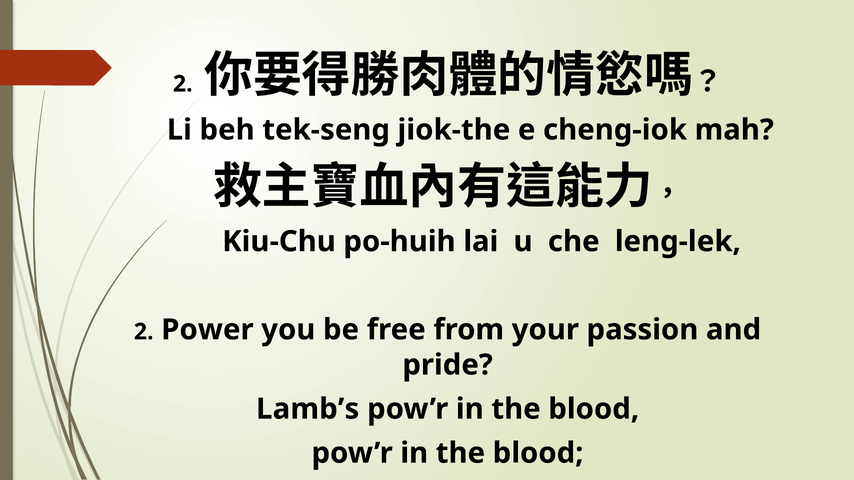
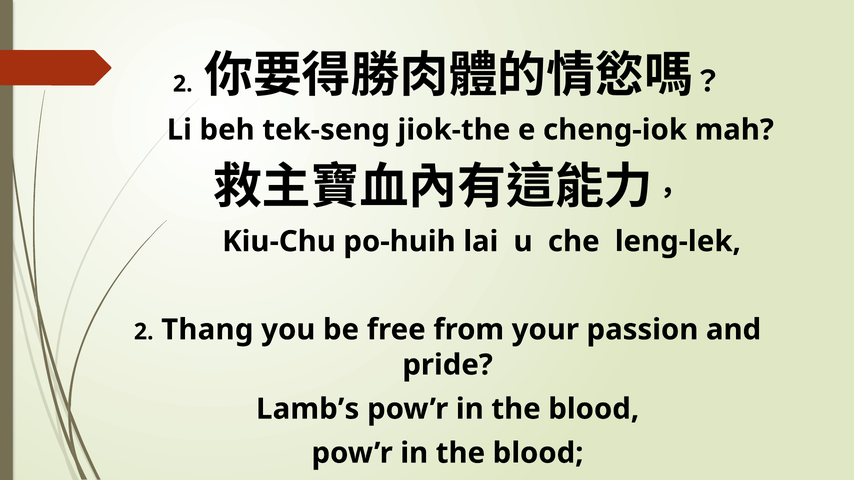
Power: Power -> Thang
